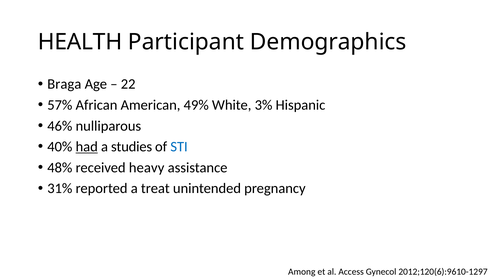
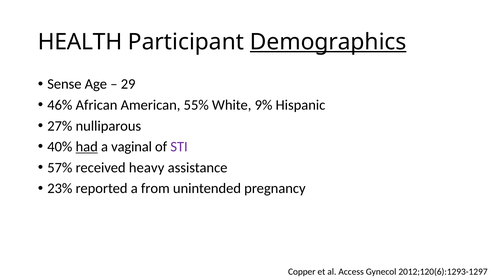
Demographics underline: none -> present
Braga: Braga -> Sense
22: 22 -> 29
57%: 57% -> 46%
49%: 49% -> 55%
3%: 3% -> 9%
46%: 46% -> 27%
studies: studies -> vaginal
STI colour: blue -> purple
48%: 48% -> 57%
31%: 31% -> 23%
treat: treat -> from
Among: Among -> Copper
2012;120(6):9610-1297: 2012;120(6):9610-1297 -> 2012;120(6):1293-1297
